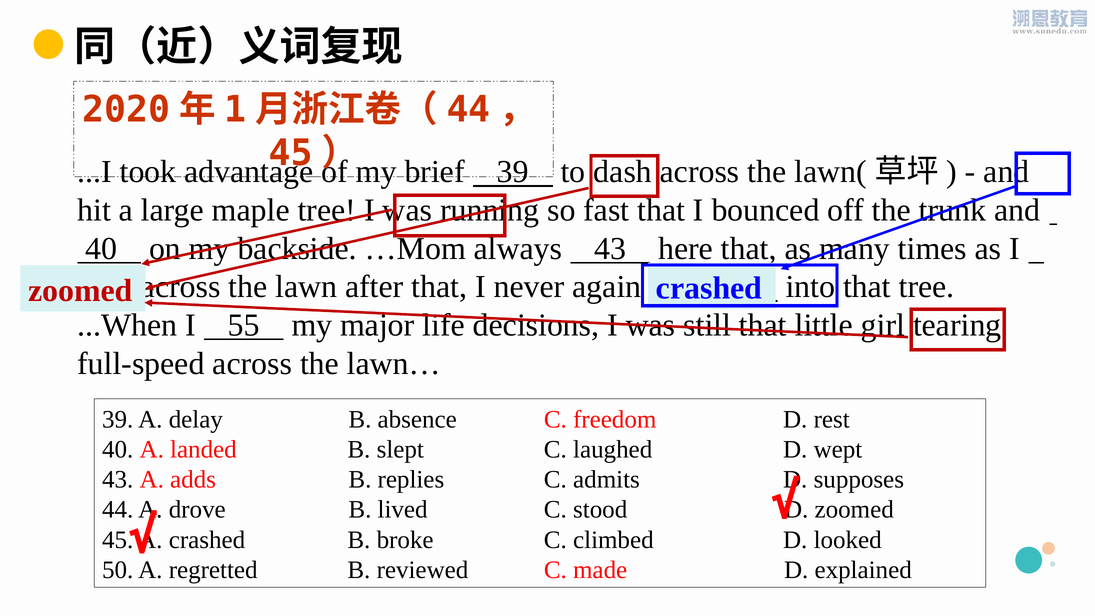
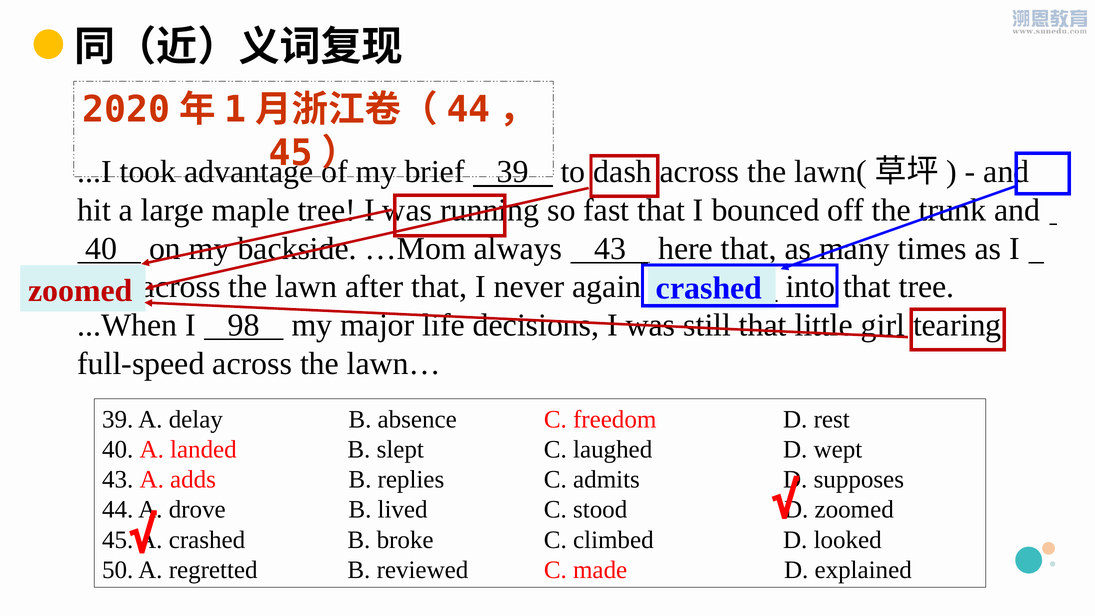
55: 55 -> 98
